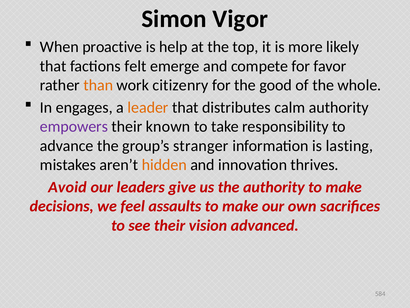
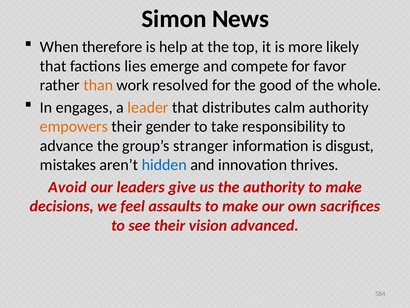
Vigor: Vigor -> News
proactive: proactive -> therefore
felt: felt -> lies
citizenry: citizenry -> resolved
empowers colour: purple -> orange
known: known -> gender
lasting: lasting -> disgust
hidden colour: orange -> blue
